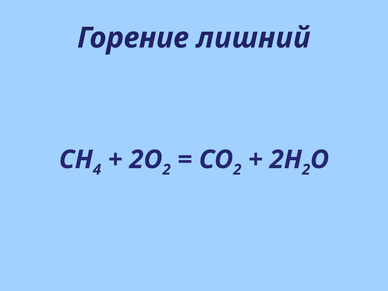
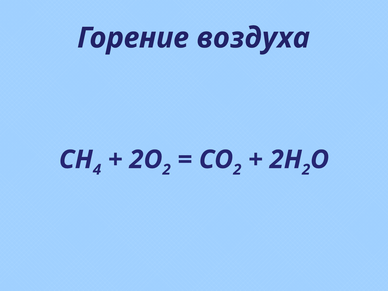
лишний: лишний -> воздуха
